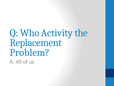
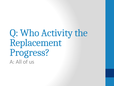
Problem: Problem -> Progress
